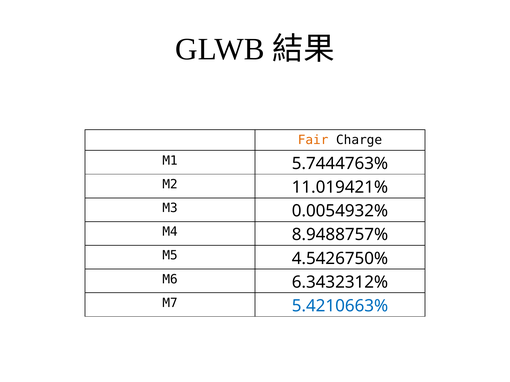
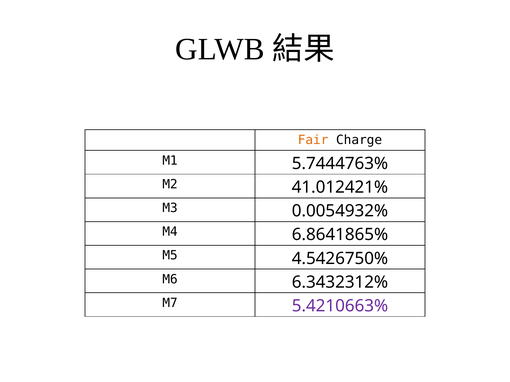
11.019421%: 11.019421% -> 41.012421%
8.9488757%: 8.9488757% -> 6.8641865%
5.4210663% colour: blue -> purple
